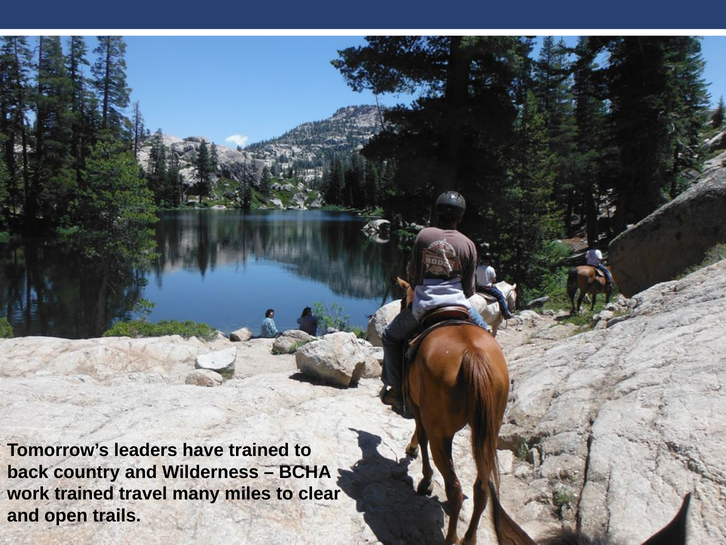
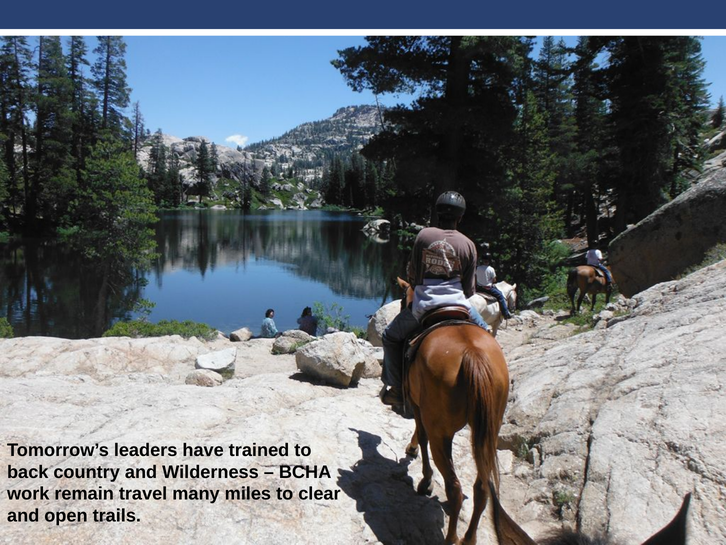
work trained: trained -> remain
